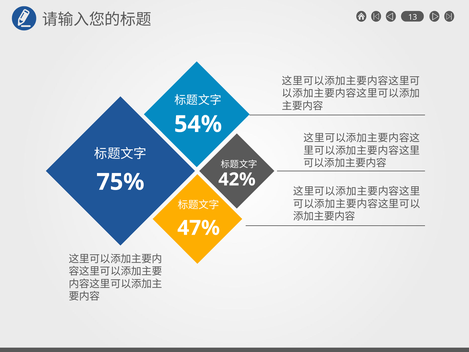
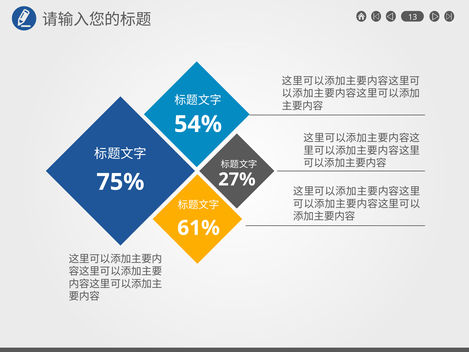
42%: 42% -> 27%
47%: 47% -> 61%
